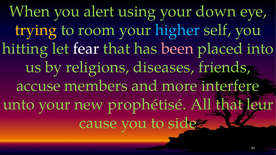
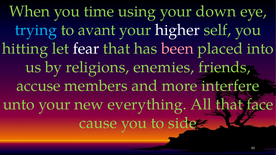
alert: alert -> time
trying colour: yellow -> light blue
room: room -> avant
higher colour: light blue -> white
diseases: diseases -> enemies
prophétisé: prophétisé -> everything
leur: leur -> face
